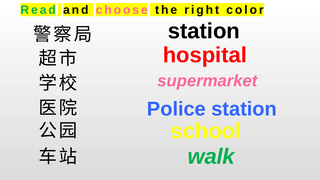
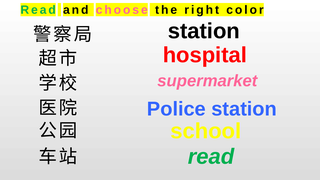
walk at (211, 157): walk -> read
